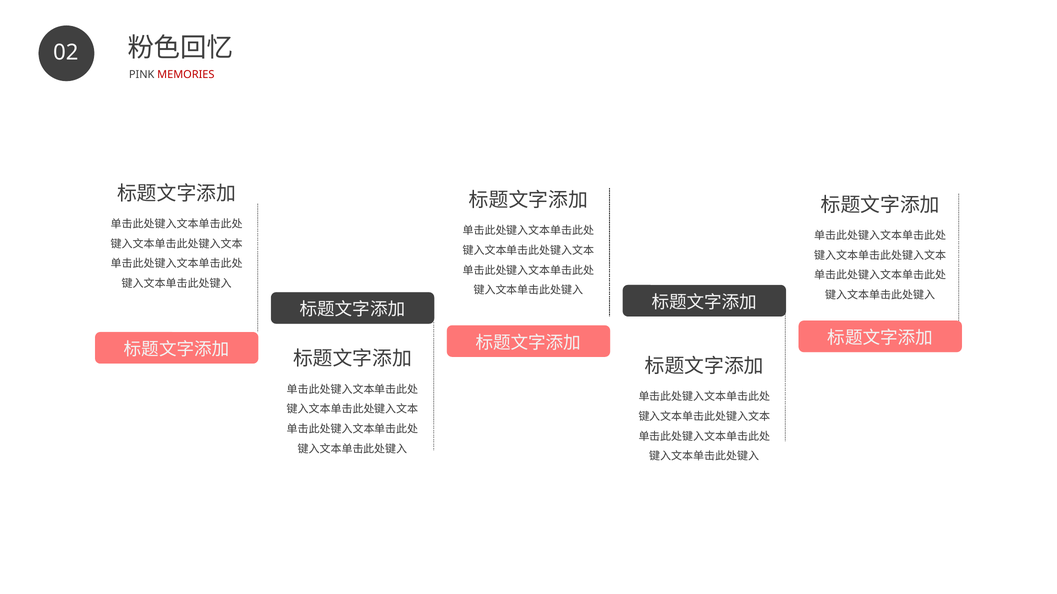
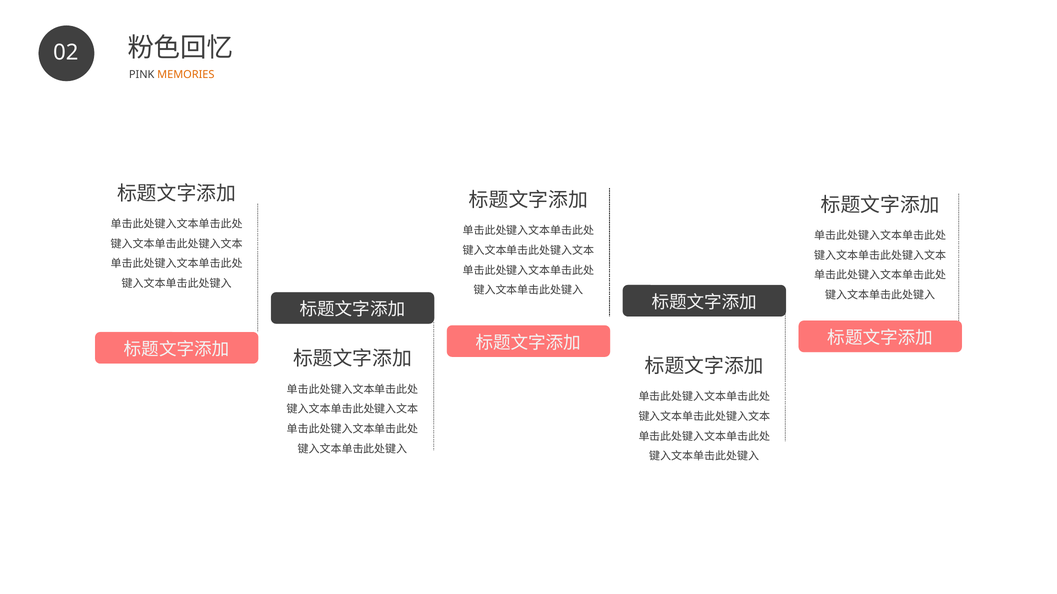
MEMORIES colour: red -> orange
